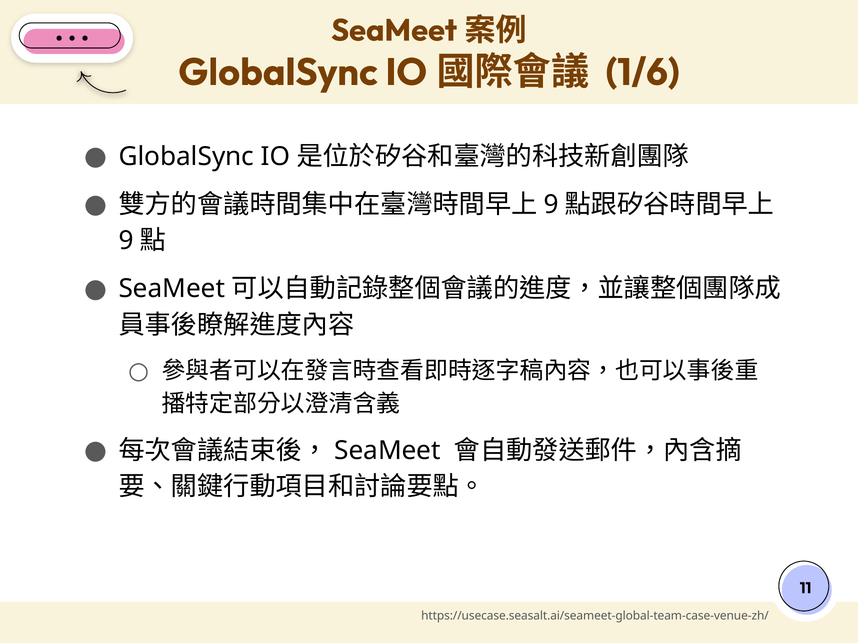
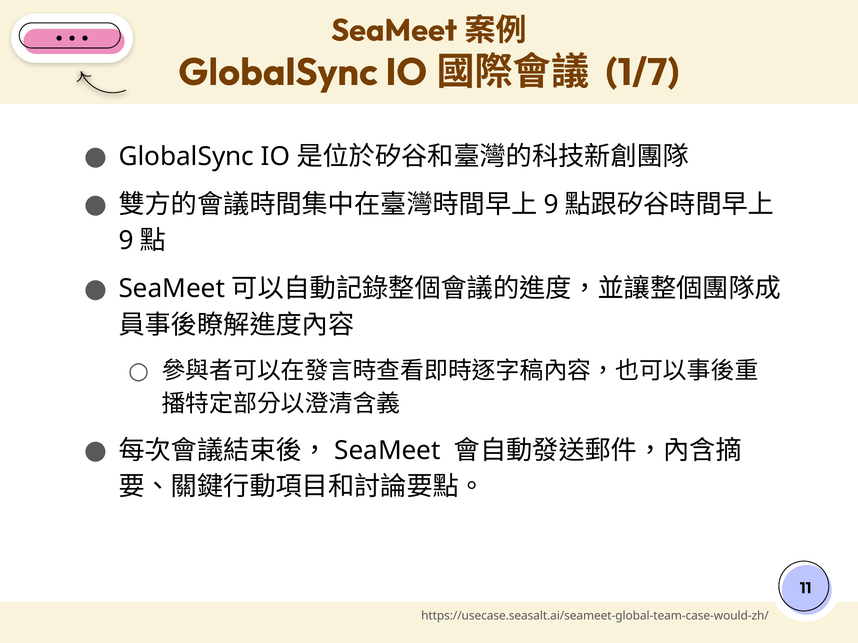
1/6: 1/6 -> 1/7
https://usecase.seasalt.ai/seameet-global-team-case-venue-zh/: https://usecase.seasalt.ai/seameet-global-team-case-venue-zh/ -> https://usecase.seasalt.ai/seameet-global-team-case-would-zh/
